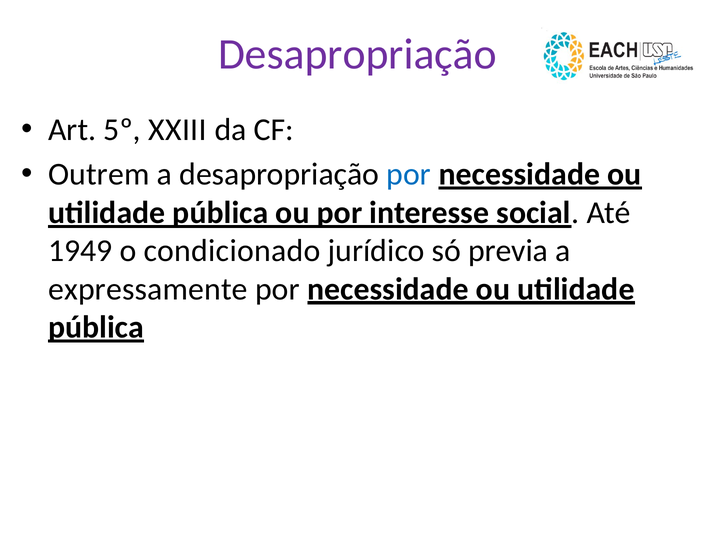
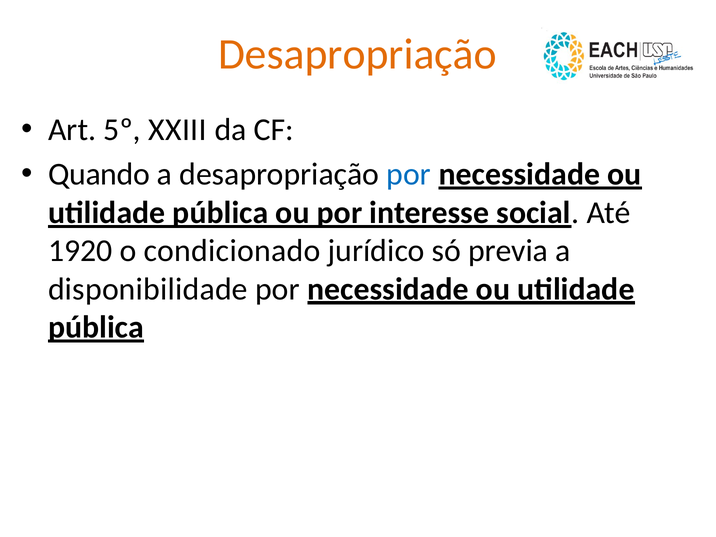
Desapropriação at (357, 54) colour: purple -> orange
Outrem: Outrem -> Quando
1949: 1949 -> 1920
expressamente: expressamente -> disponibilidade
